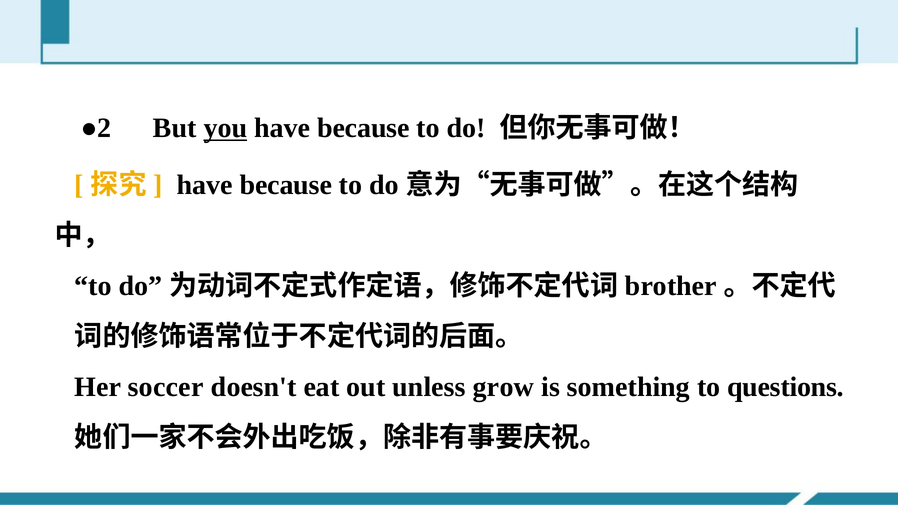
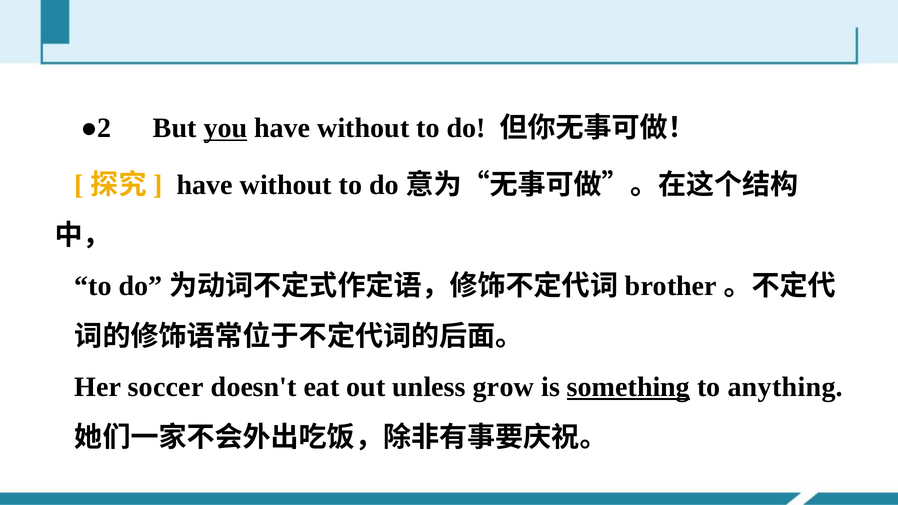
because at (363, 128): because -> without
because at (286, 185): because -> without
something underline: none -> present
questions: questions -> anything
